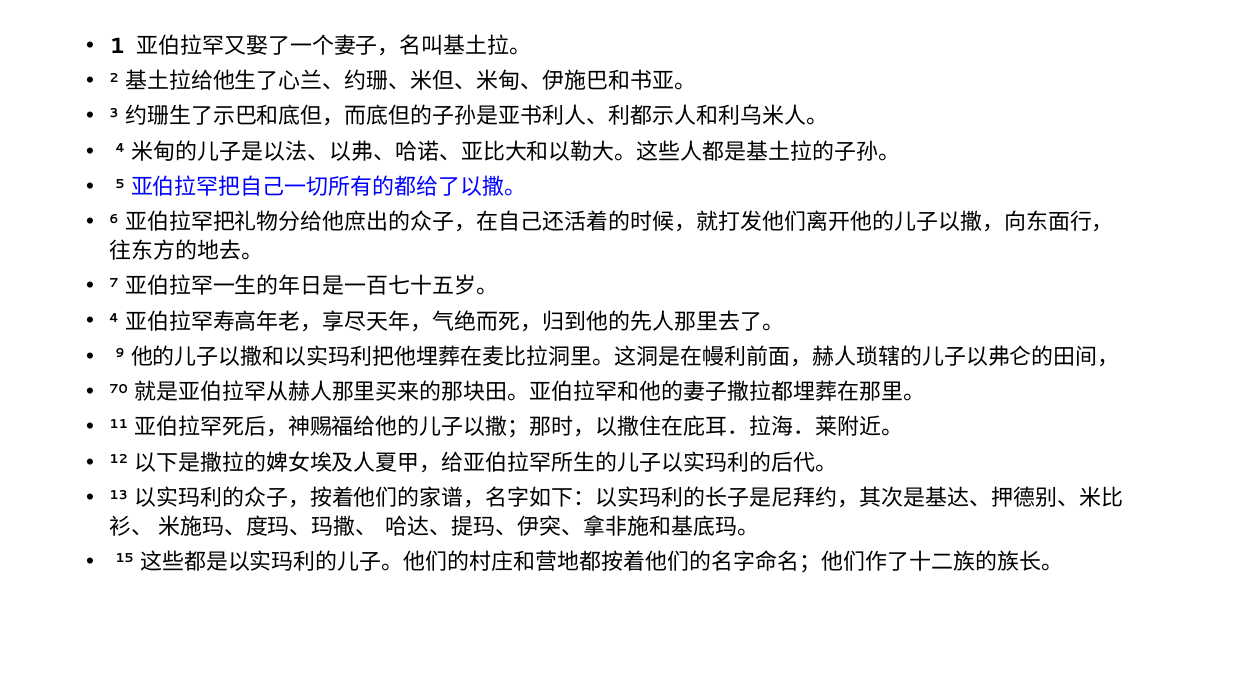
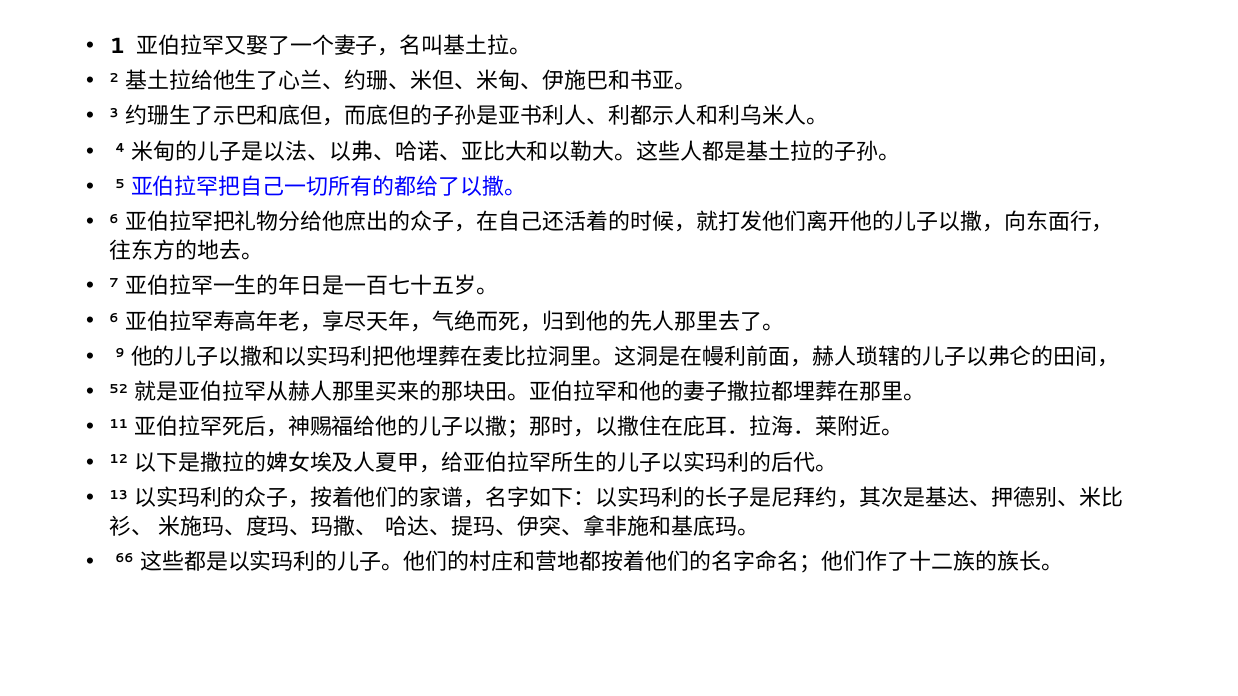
4 at (114, 318): 4 -> 6
70: 70 -> 52
15: 15 -> 66
